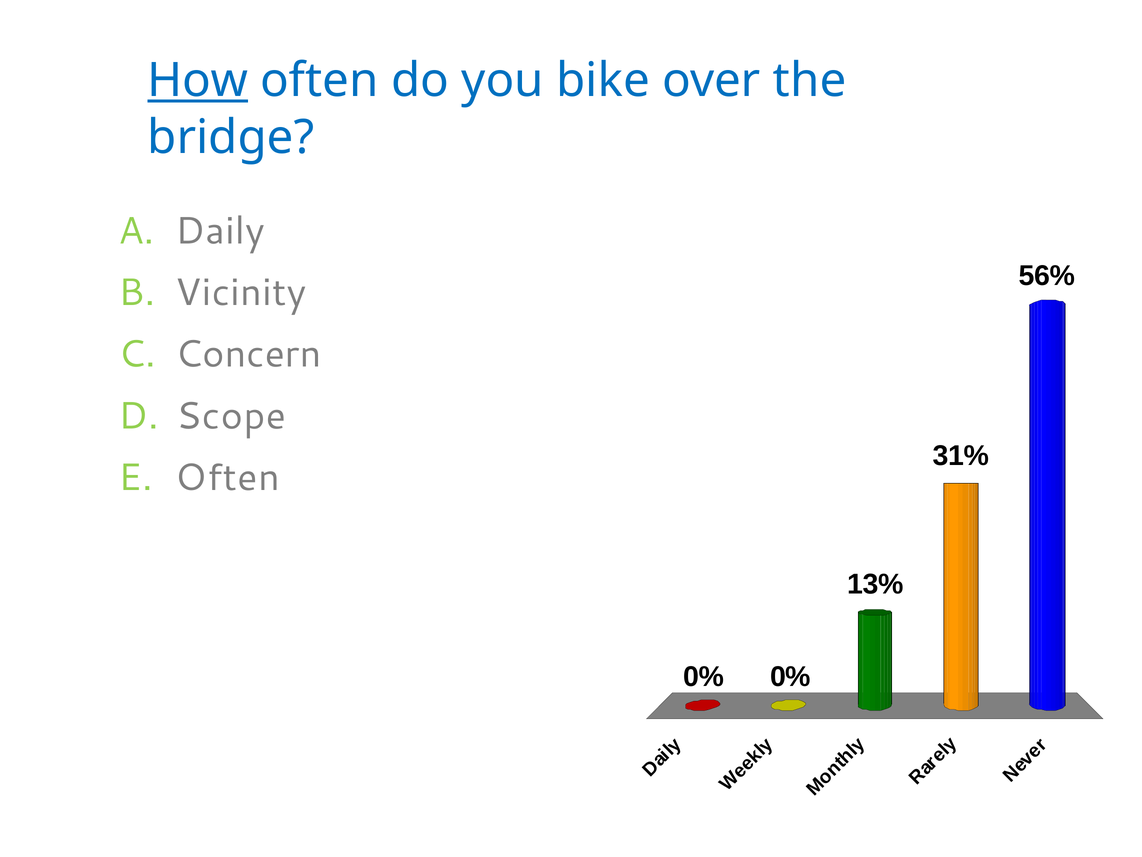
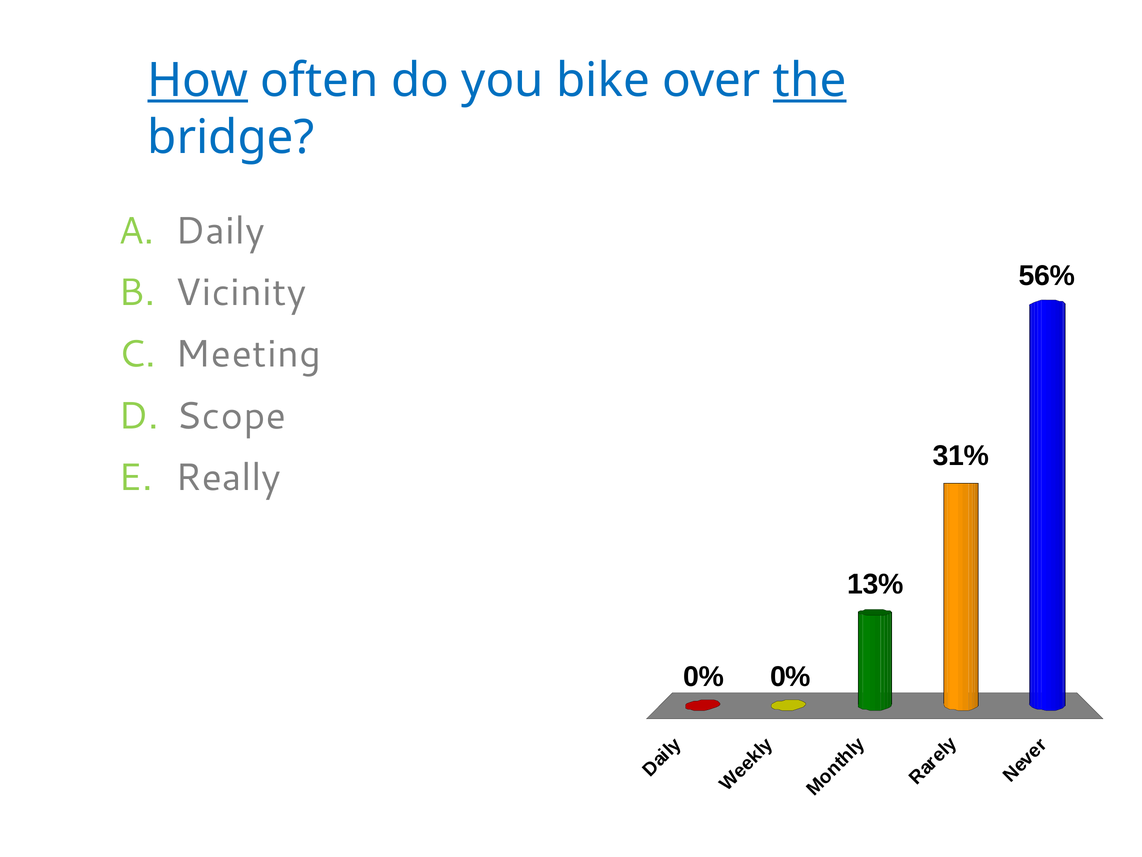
the underline: none -> present
Concern: Concern -> Meeting
Often at (228, 477): Often -> Really
